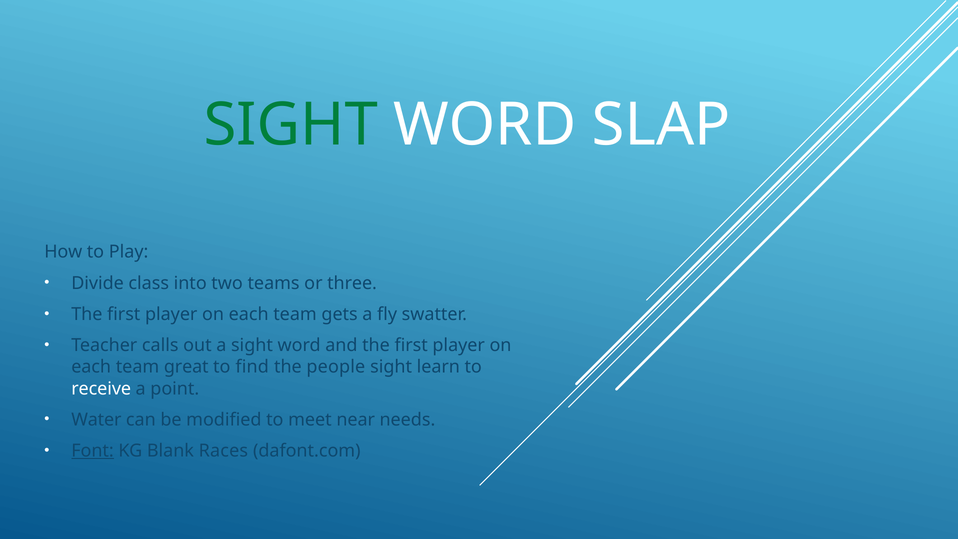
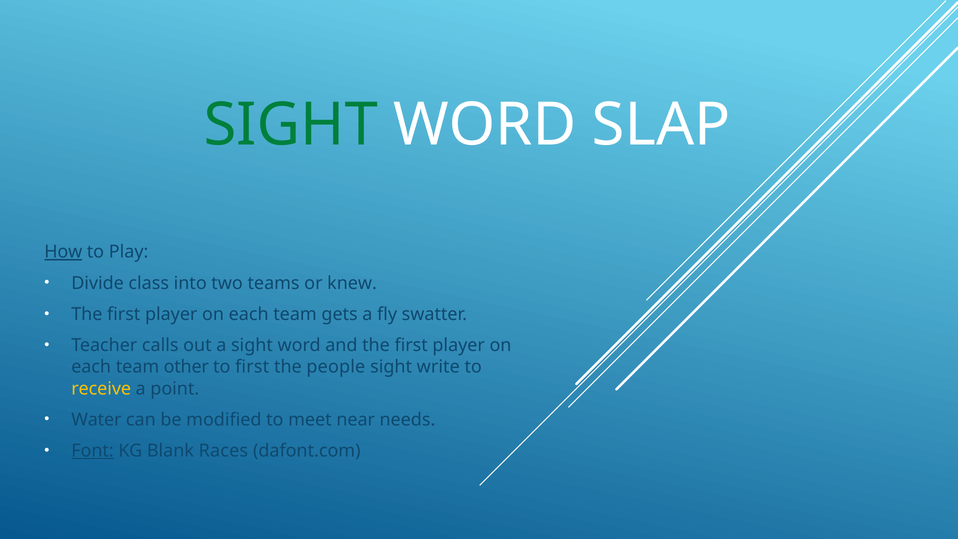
How underline: none -> present
three: three -> knew
great: great -> other
to find: find -> first
learn: learn -> write
receive colour: white -> yellow
